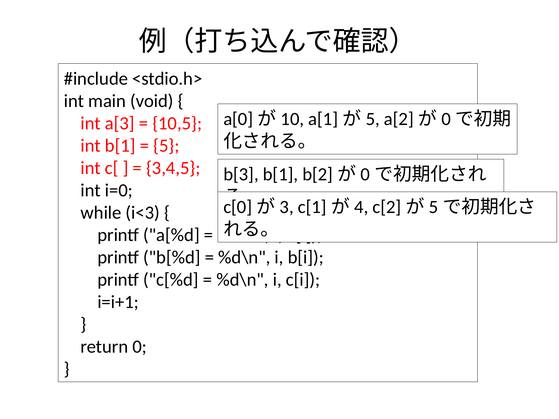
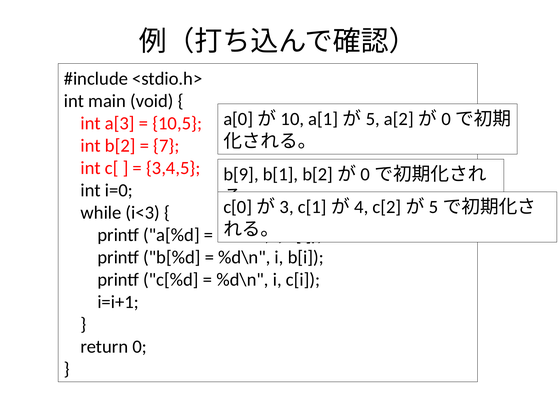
int b[1: b[1 -> b[2
5: 5 -> 7
b[3: b[3 -> b[9
